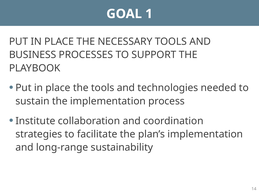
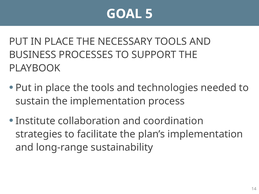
1: 1 -> 5
